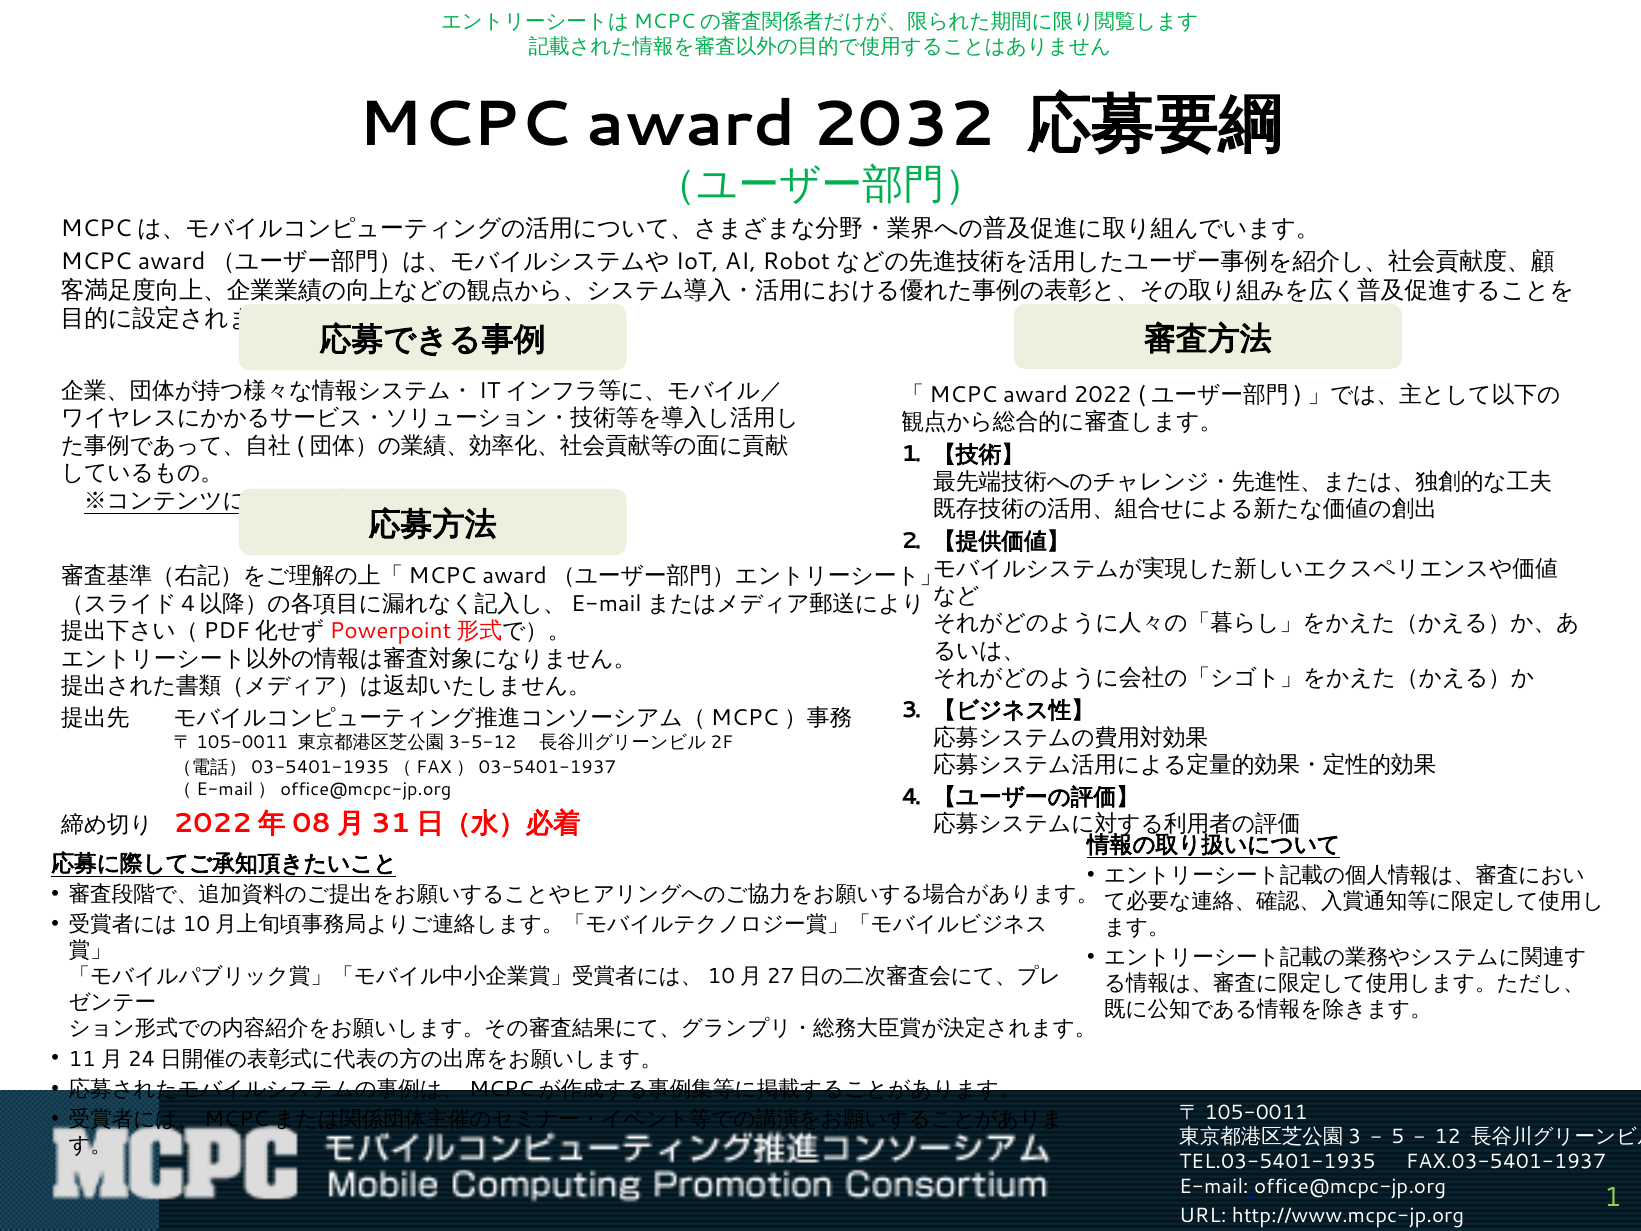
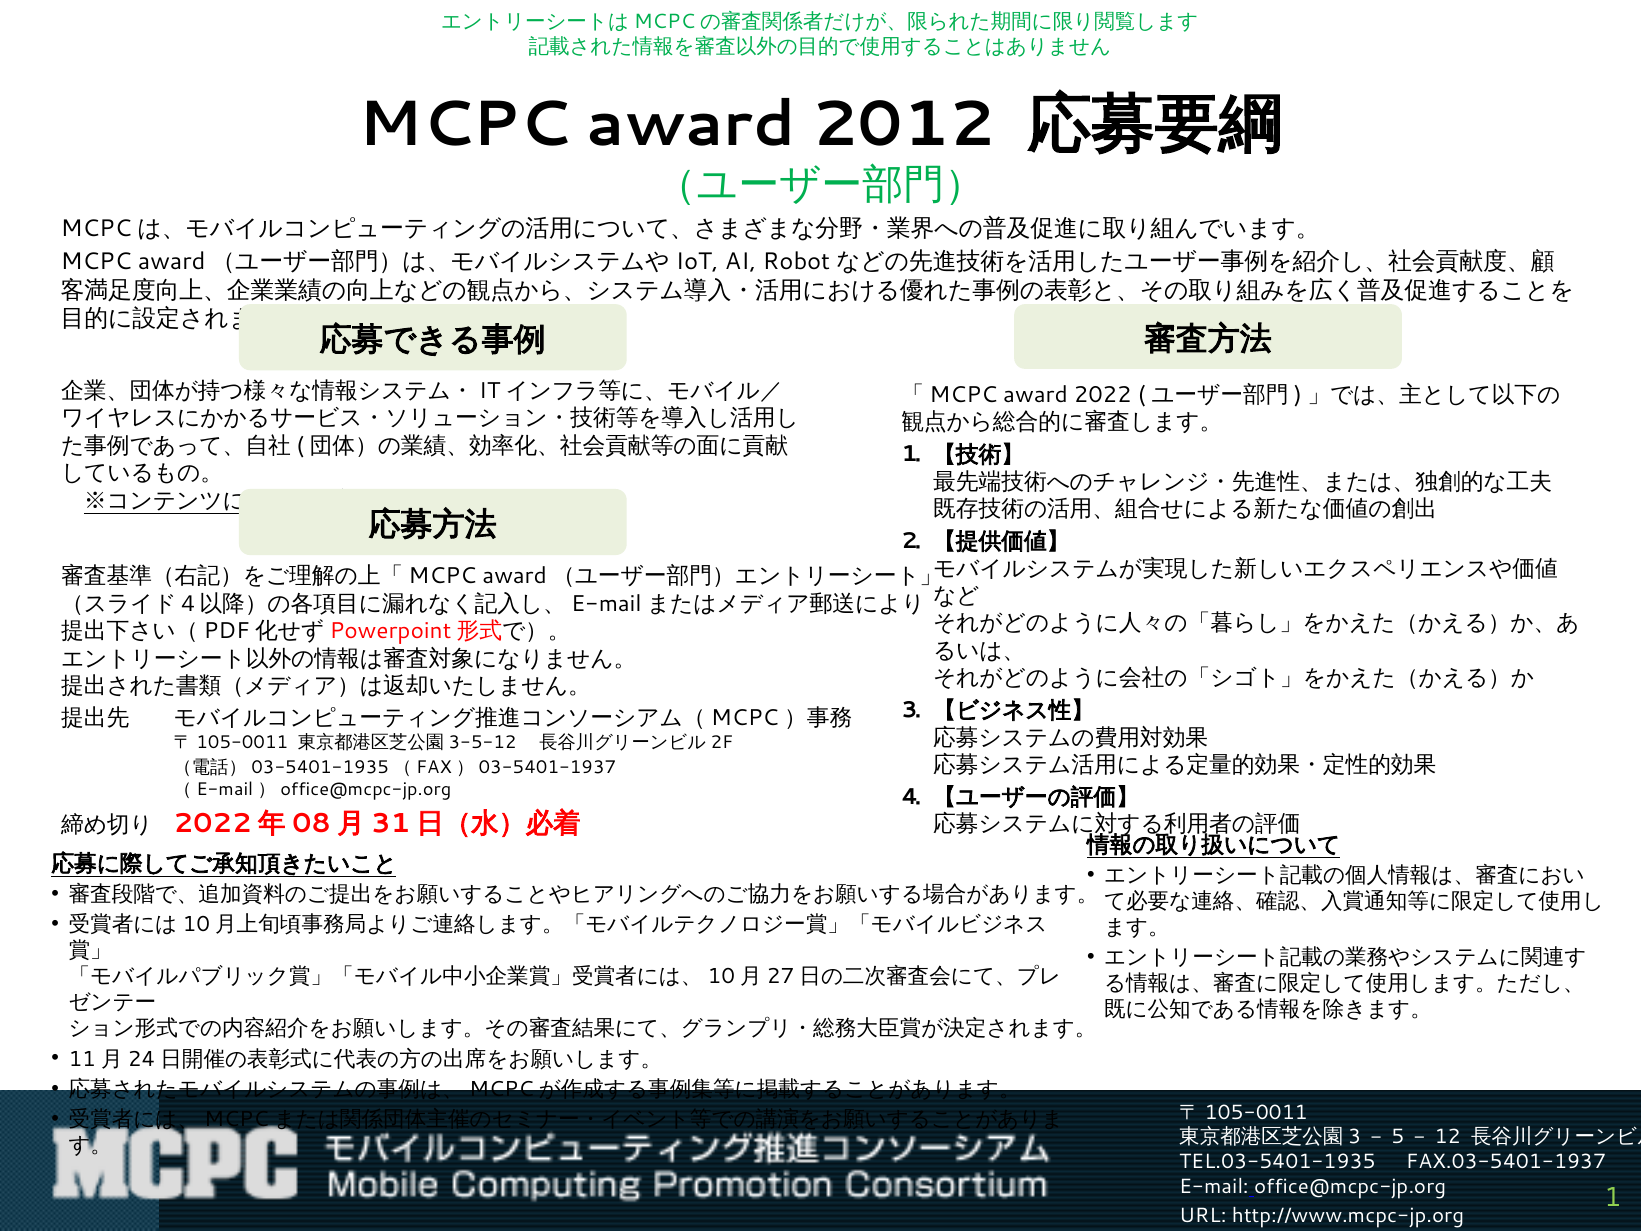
2032: 2032 -> 2012
